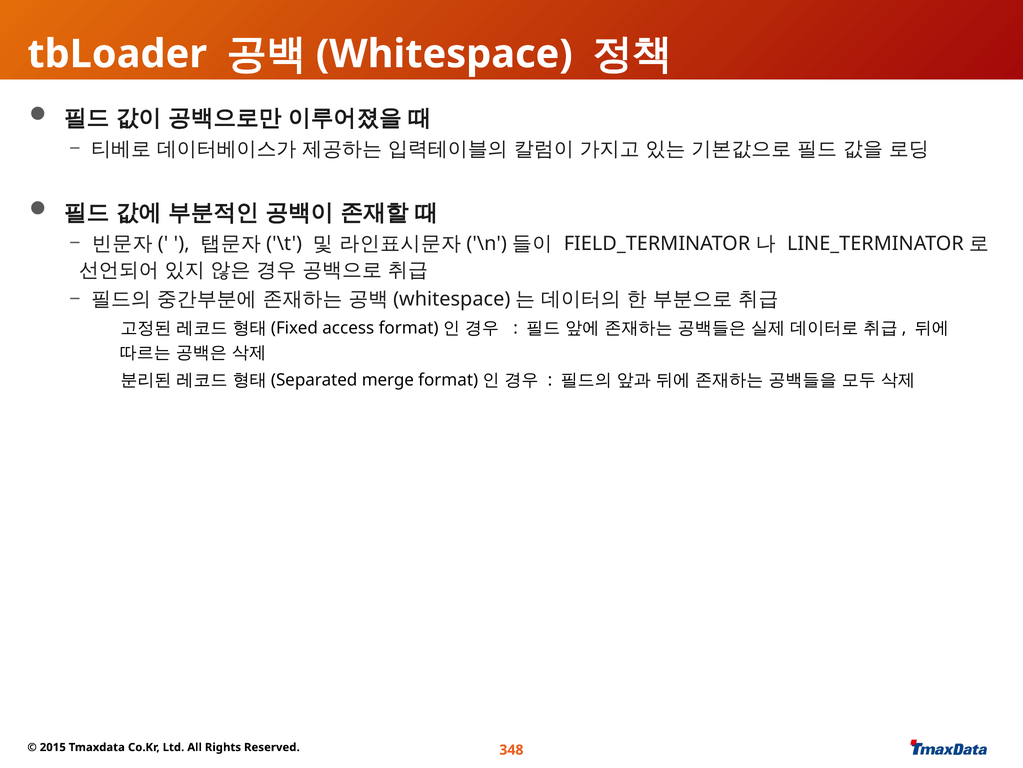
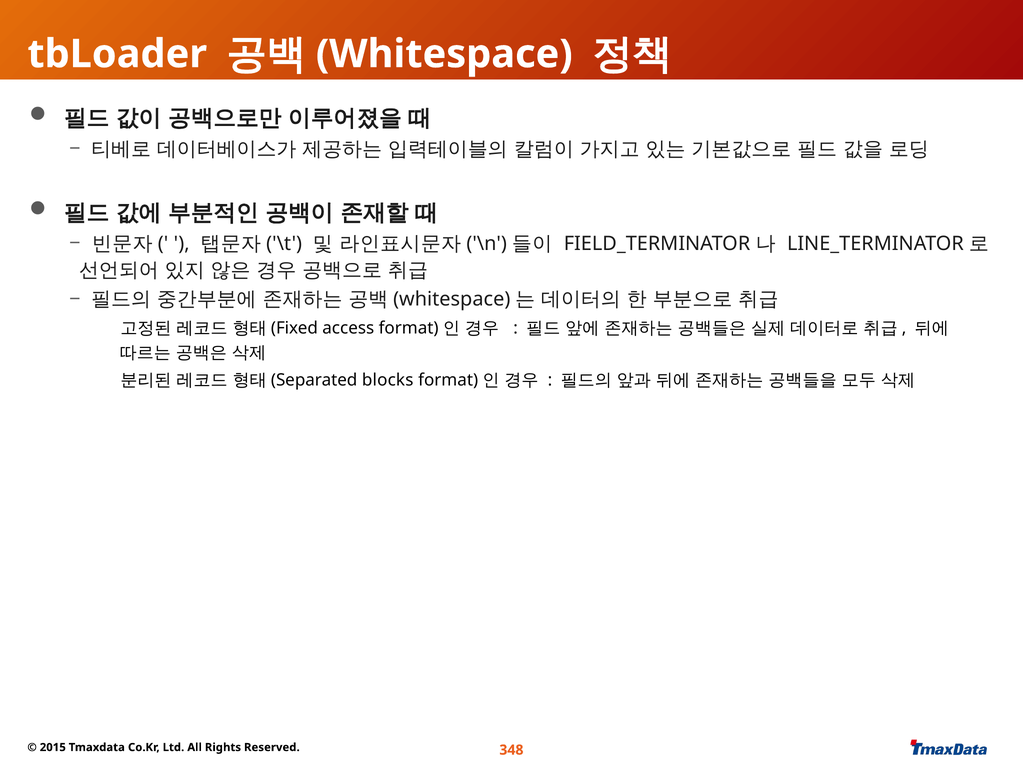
merge: merge -> blocks
